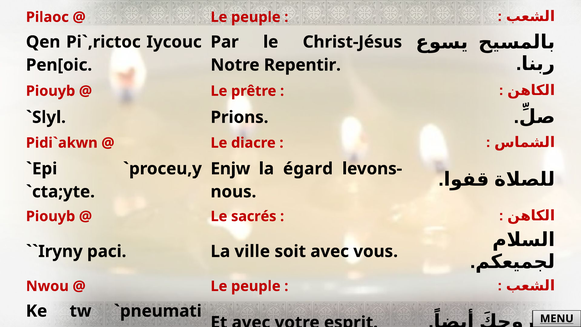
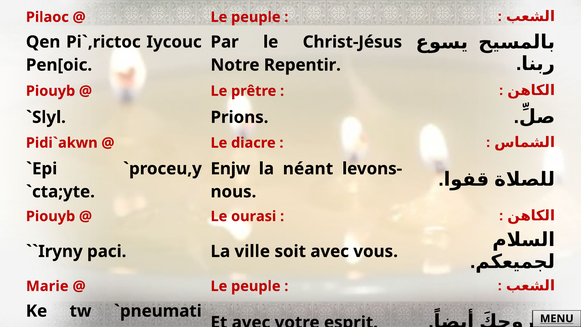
égard: égard -> néant
sacrés: sacrés -> ourasi
Nwou: Nwou -> Marie
